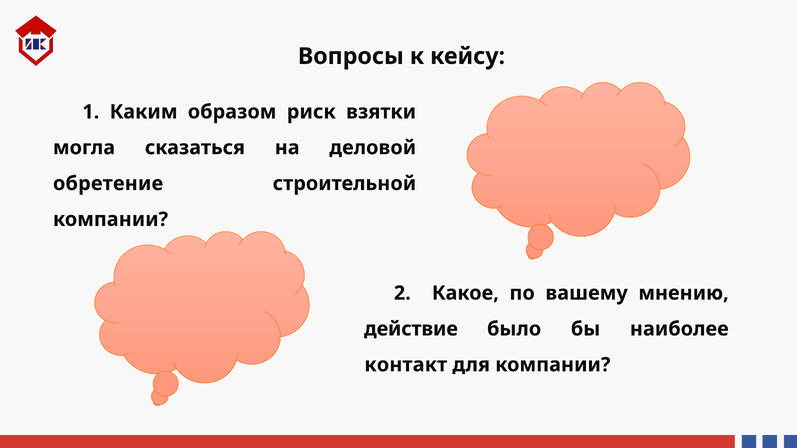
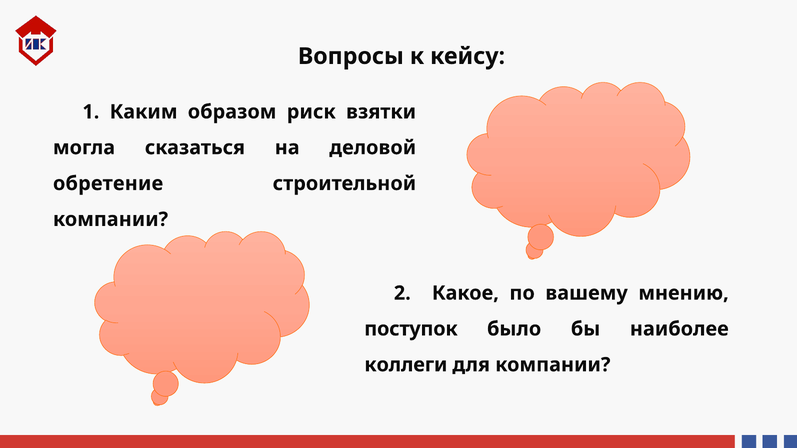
действие: действие -> поступок
контакт: контакт -> коллеги
